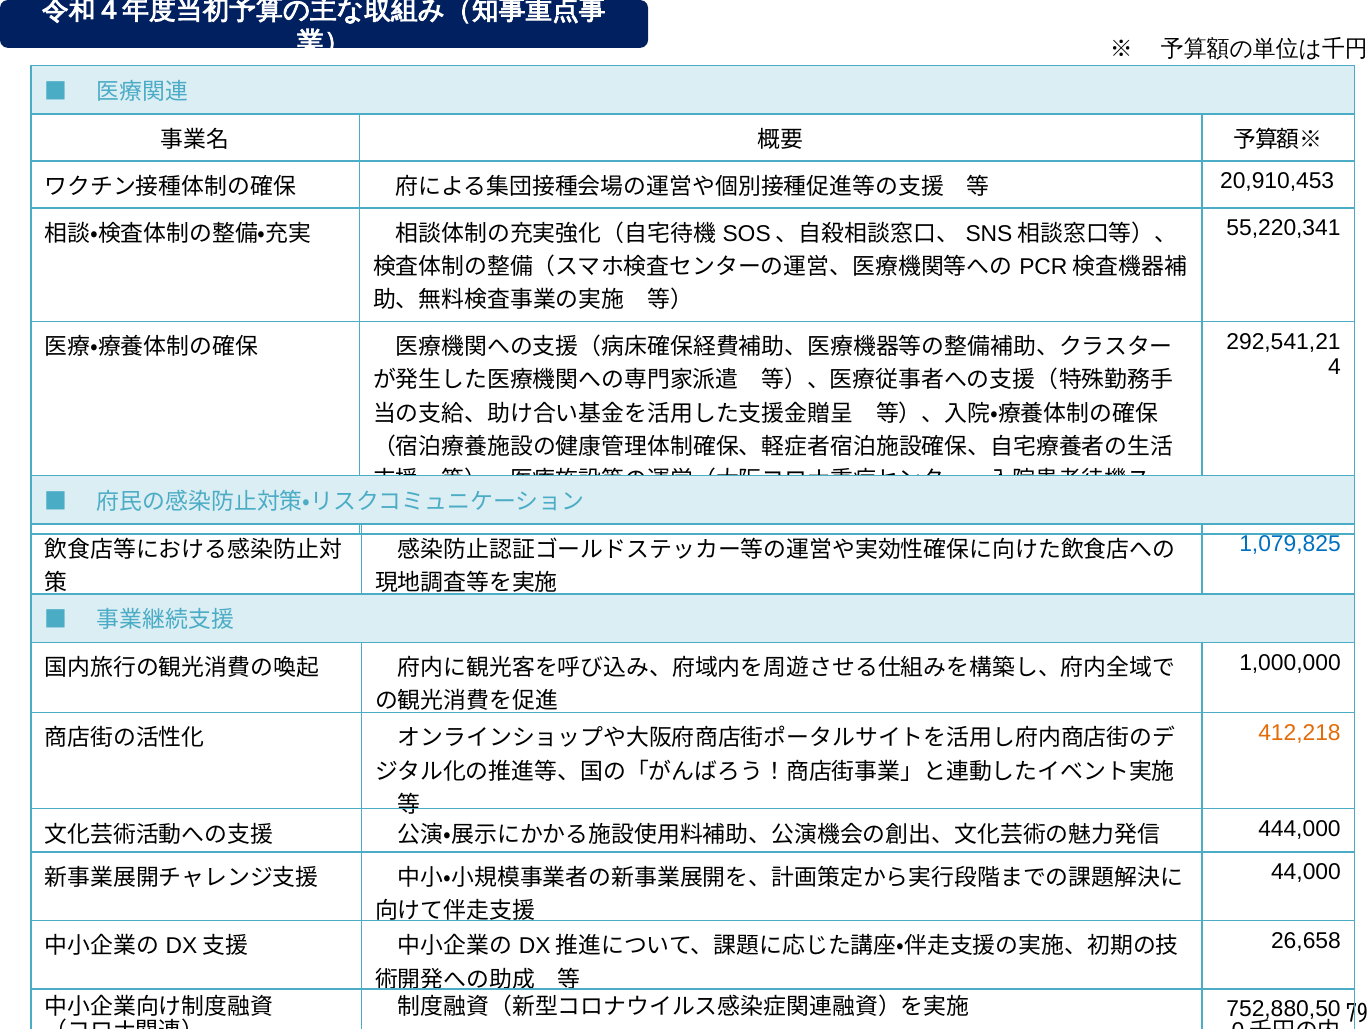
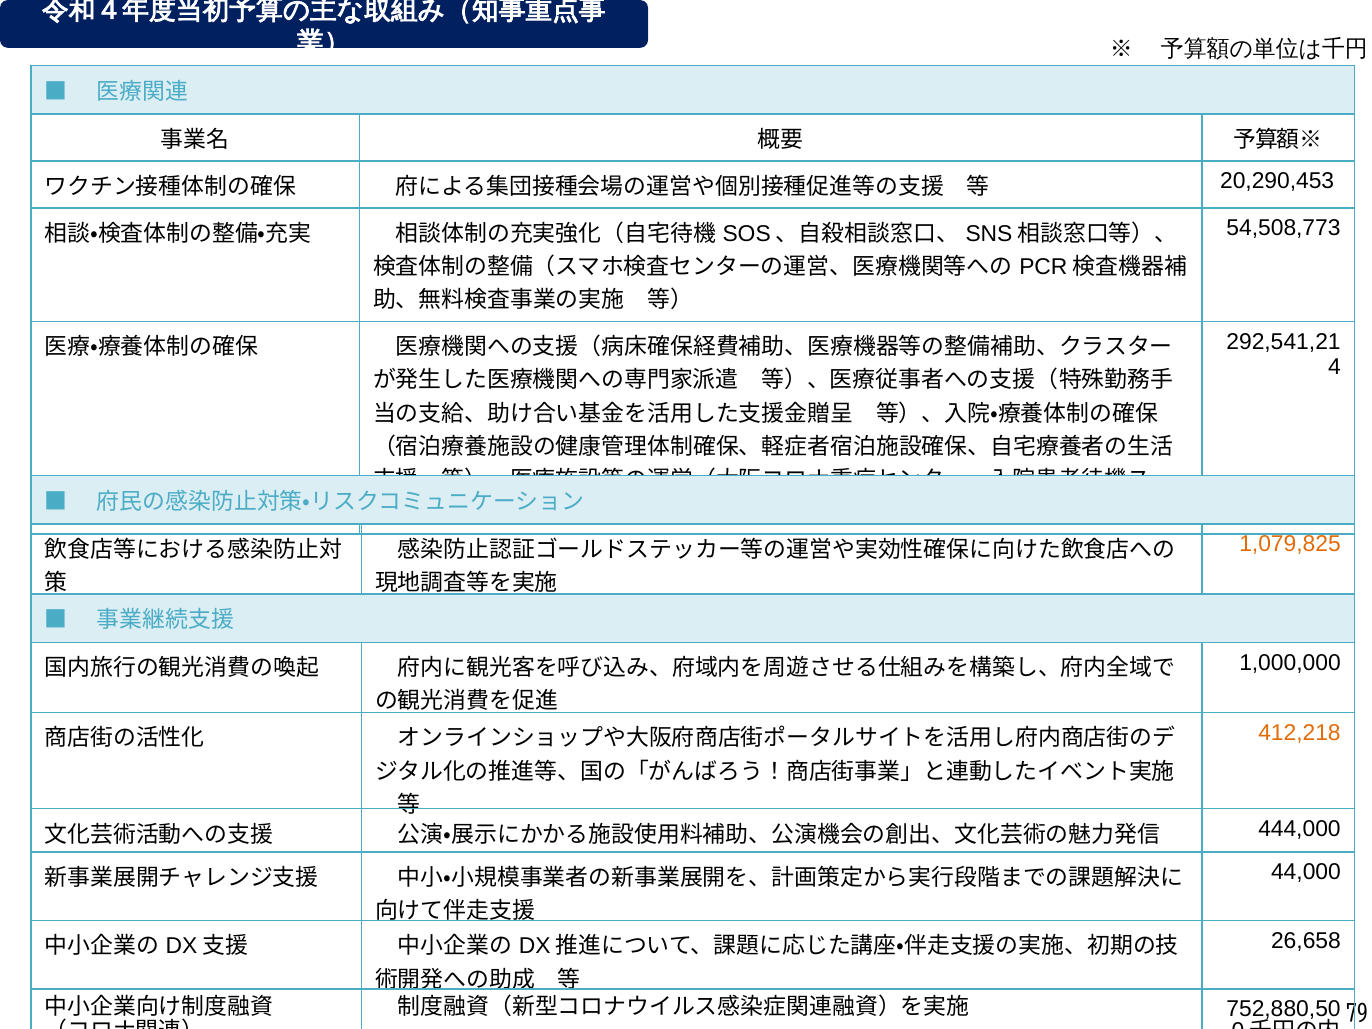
20,910,453: 20,910,453 -> 20,290,453
55,220,341: 55,220,341 -> 54,508,773
1,079,825 colour: blue -> orange
